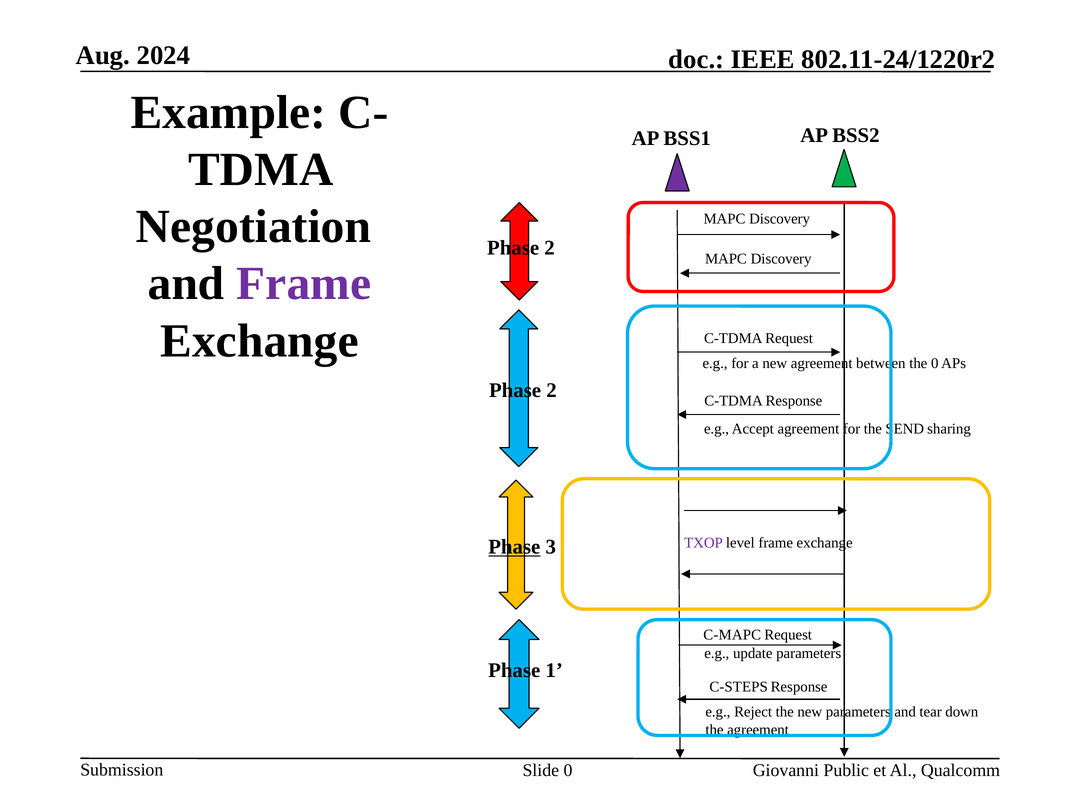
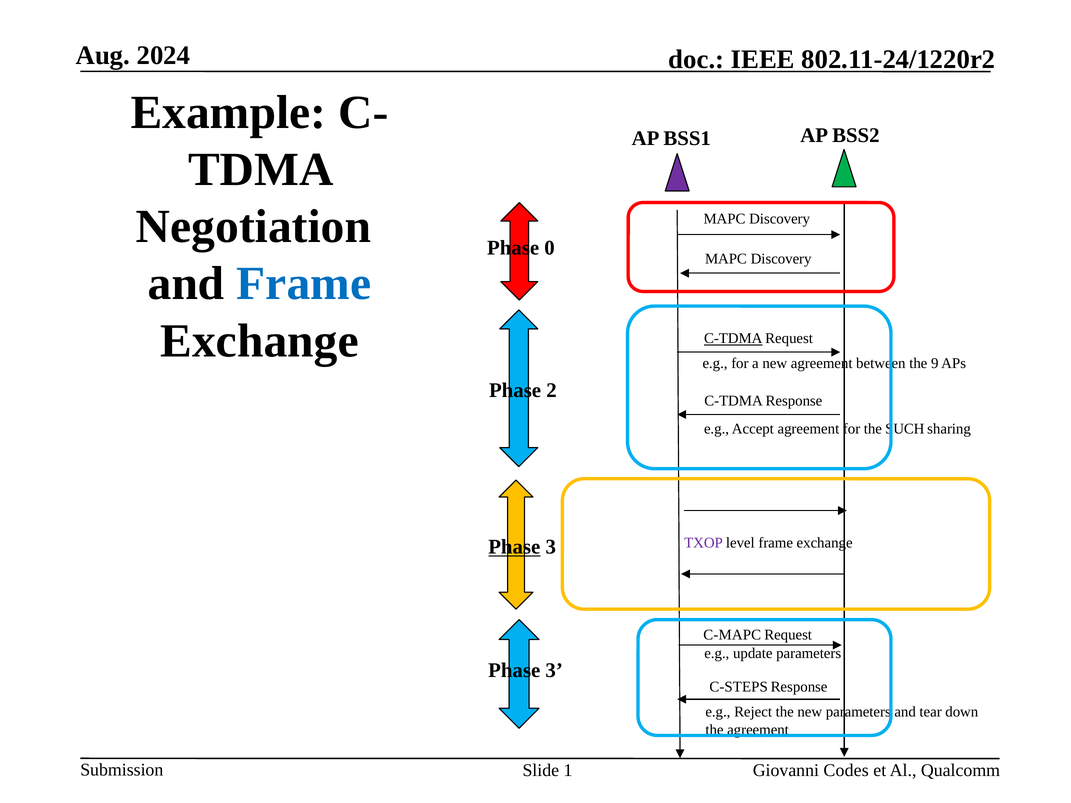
2 at (550, 248): 2 -> 0
Frame at (304, 284) colour: purple -> blue
C-TDMA at (733, 339) underline: none -> present
the 0: 0 -> 9
SEND: SEND -> SUCH
1 at (554, 671): 1 -> 3
Slide 0: 0 -> 1
Public: Public -> Codes
